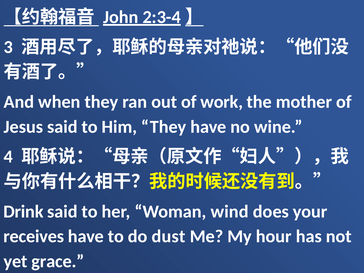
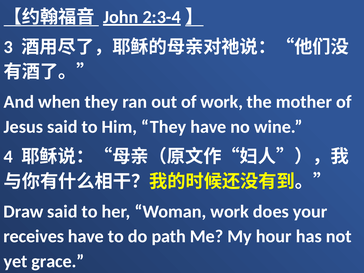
Drink: Drink -> Draw
Woman wind: wind -> work
dust: dust -> path
